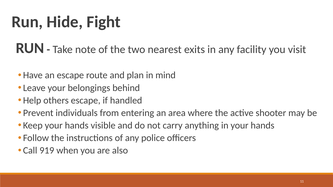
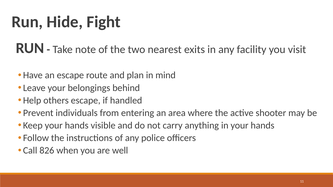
919: 919 -> 826
also: also -> well
